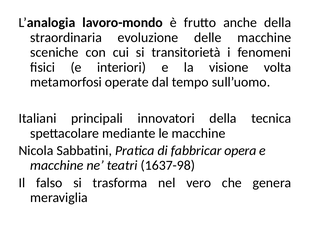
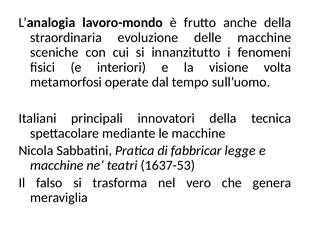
transitorietà: transitorietà -> innanzitutto
opera: opera -> legge
1637-98: 1637-98 -> 1637-53
